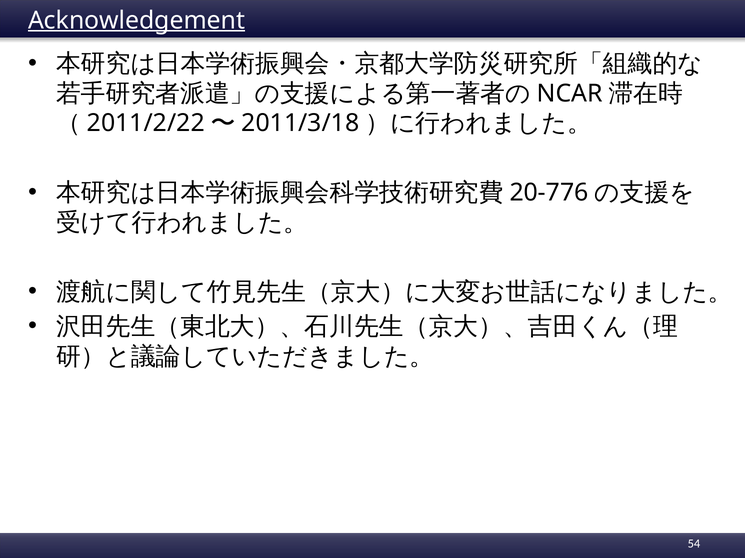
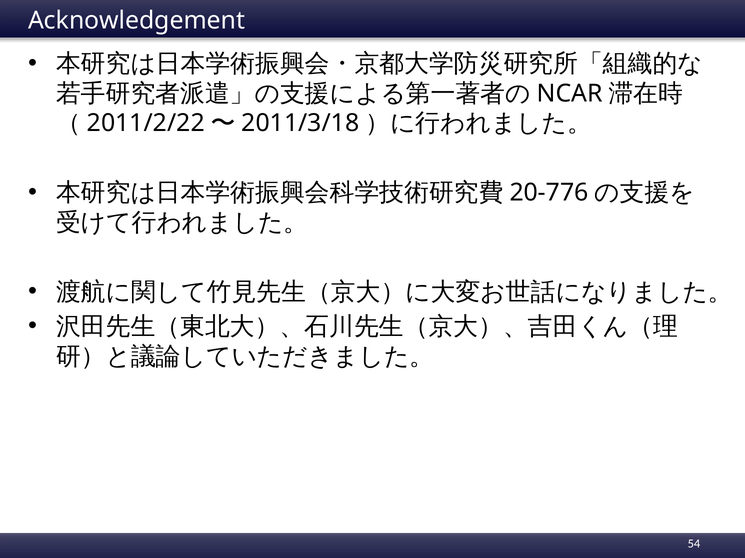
Acknowledgement underline: present -> none
